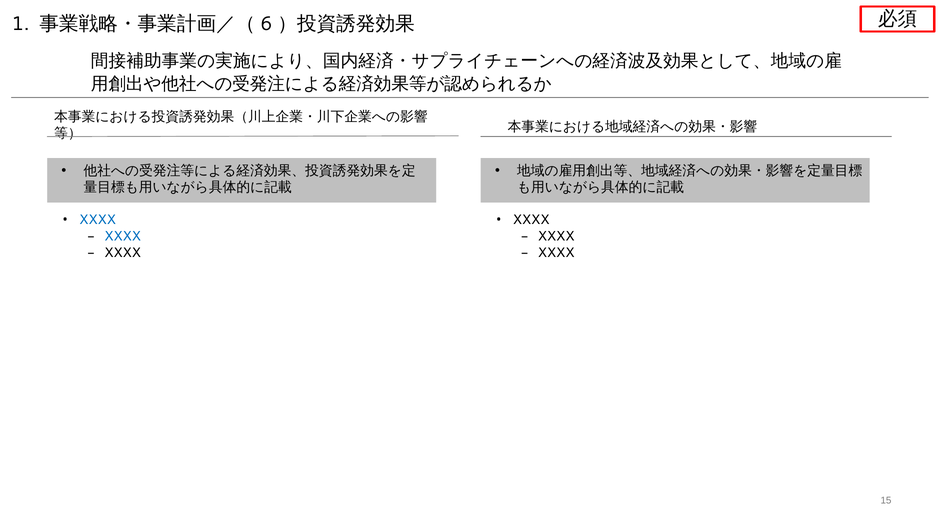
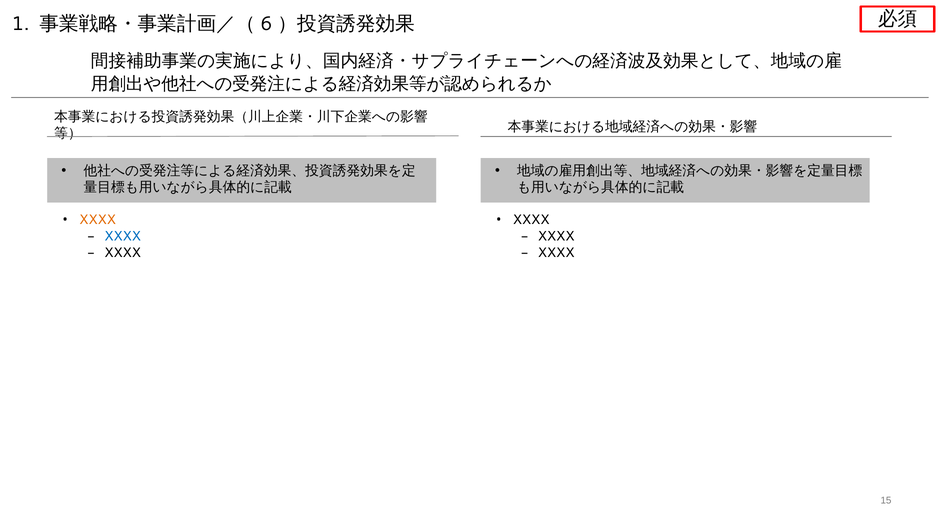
XXXX at (98, 220) colour: blue -> orange
